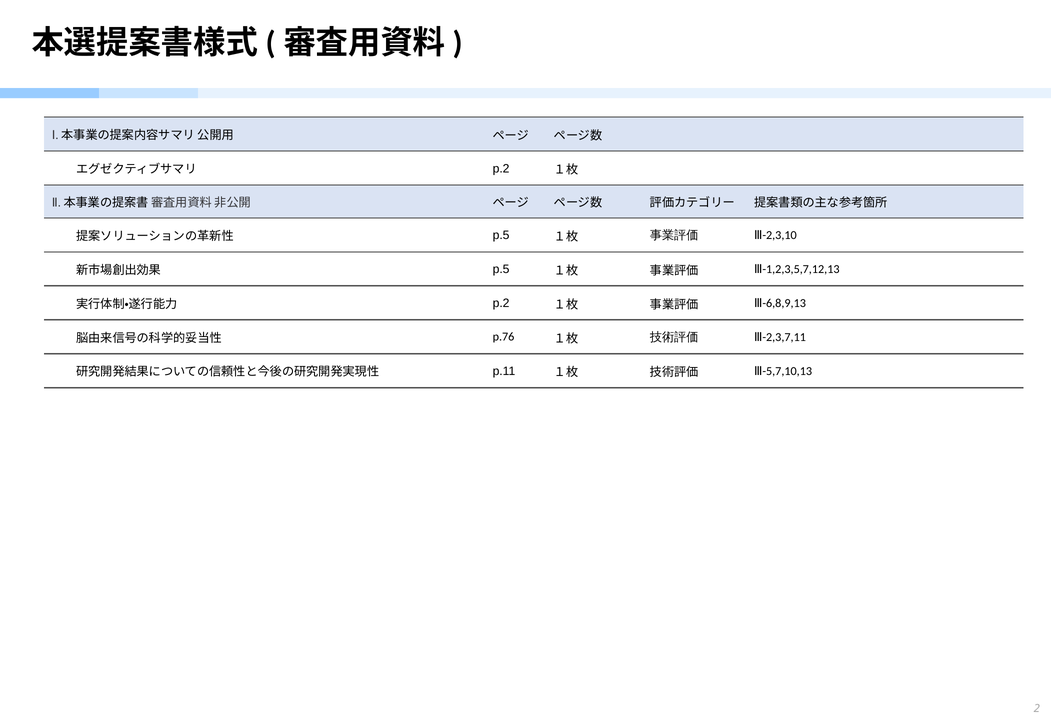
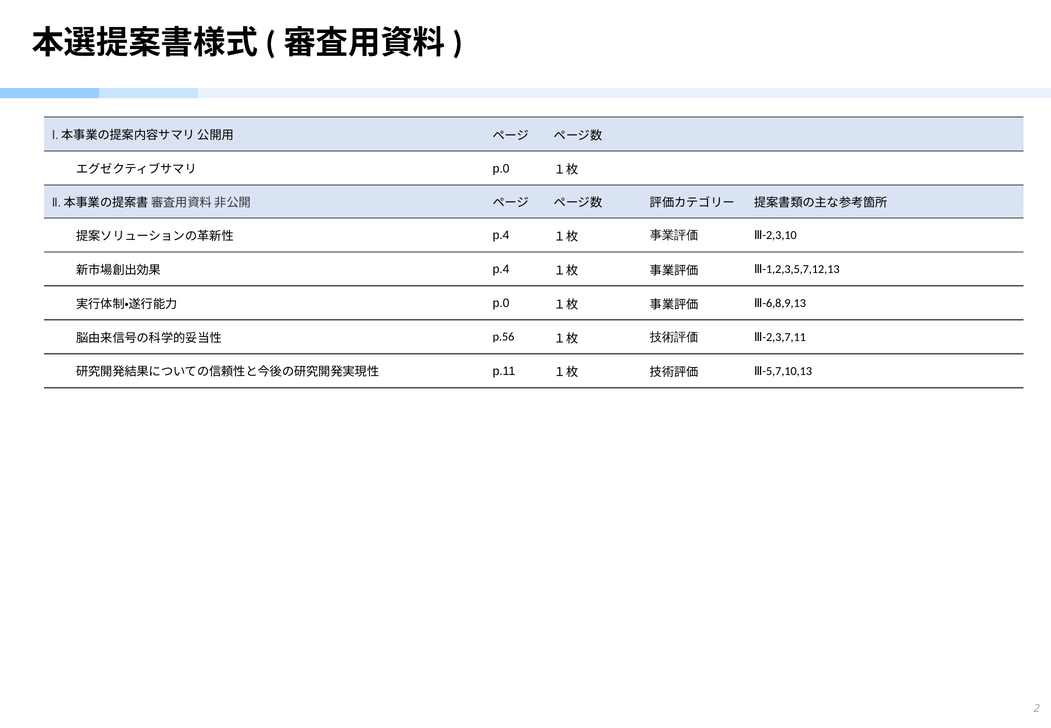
p.2 at (501, 168): p.2 -> p.0
p.5 at (501, 235): p.5 -> p.4
p.5 at (501, 269): p.5 -> p.4
p.2 at (501, 303): p.2 -> p.0
p.76: p.76 -> p.56
